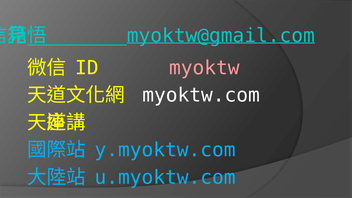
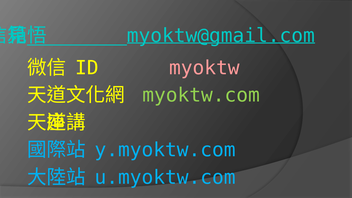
myoktw.com colour: white -> light green
